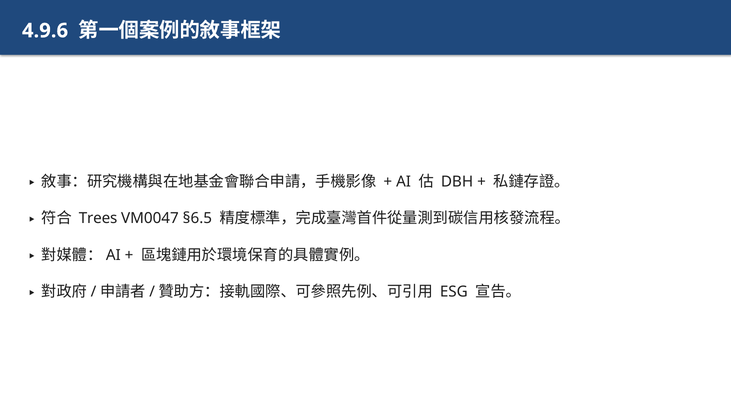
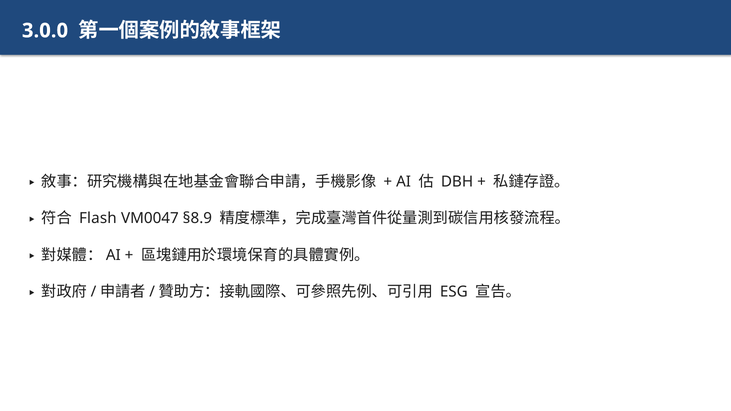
4.9.6: 4.9.6 -> 3.0.0
Trees: Trees -> Flash
§6.5: §6.5 -> §8.9
